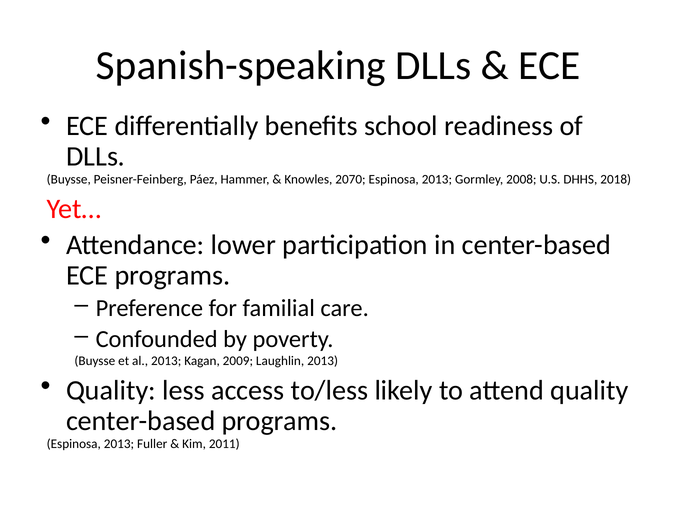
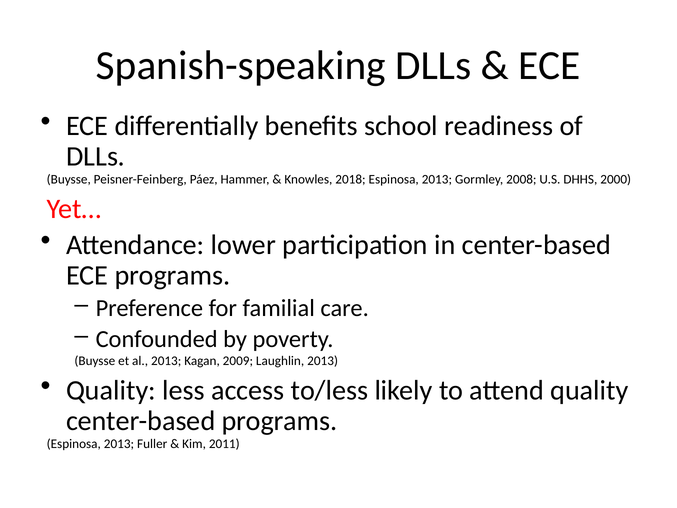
2070: 2070 -> 2018
2018: 2018 -> 2000
